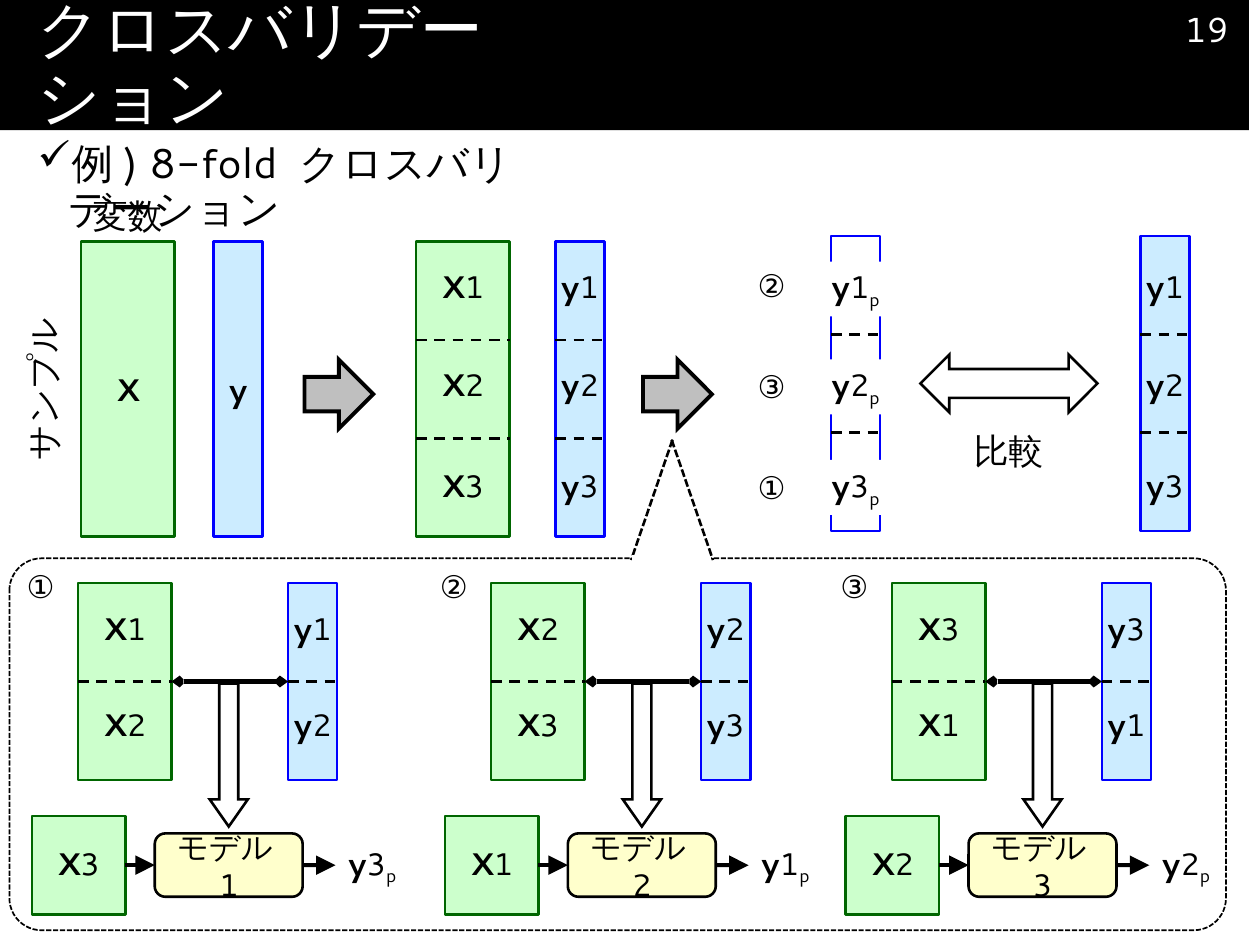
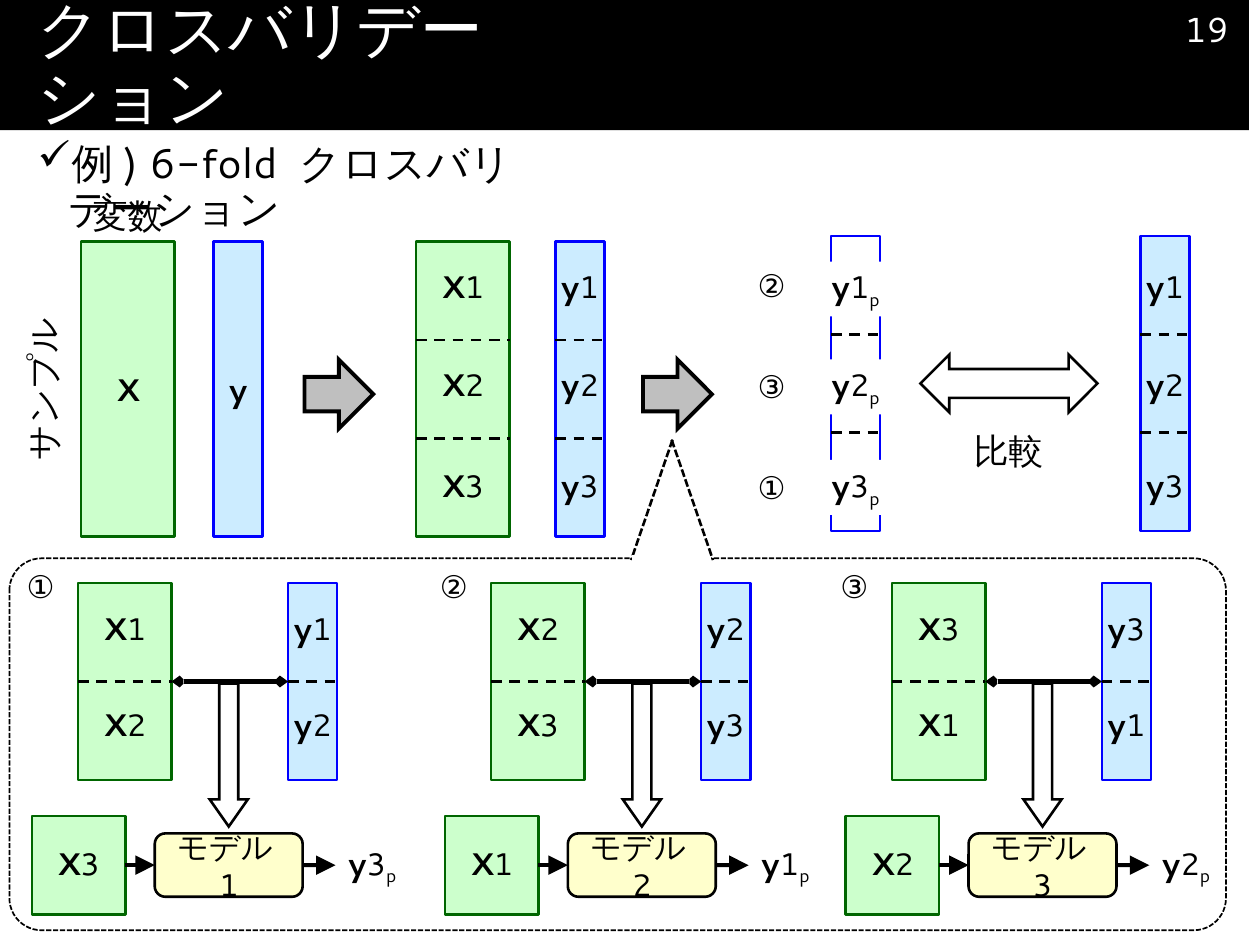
8-fold: 8-fold -> 6-fold
